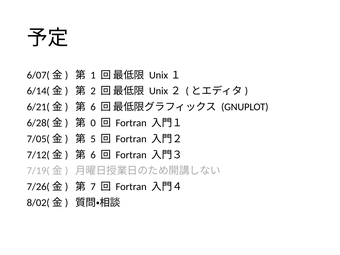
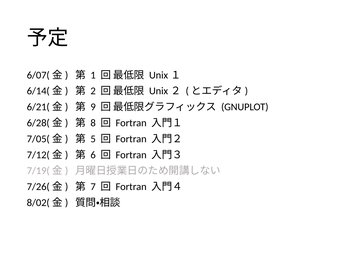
6 at (93, 107): 6 -> 9
0: 0 -> 8
